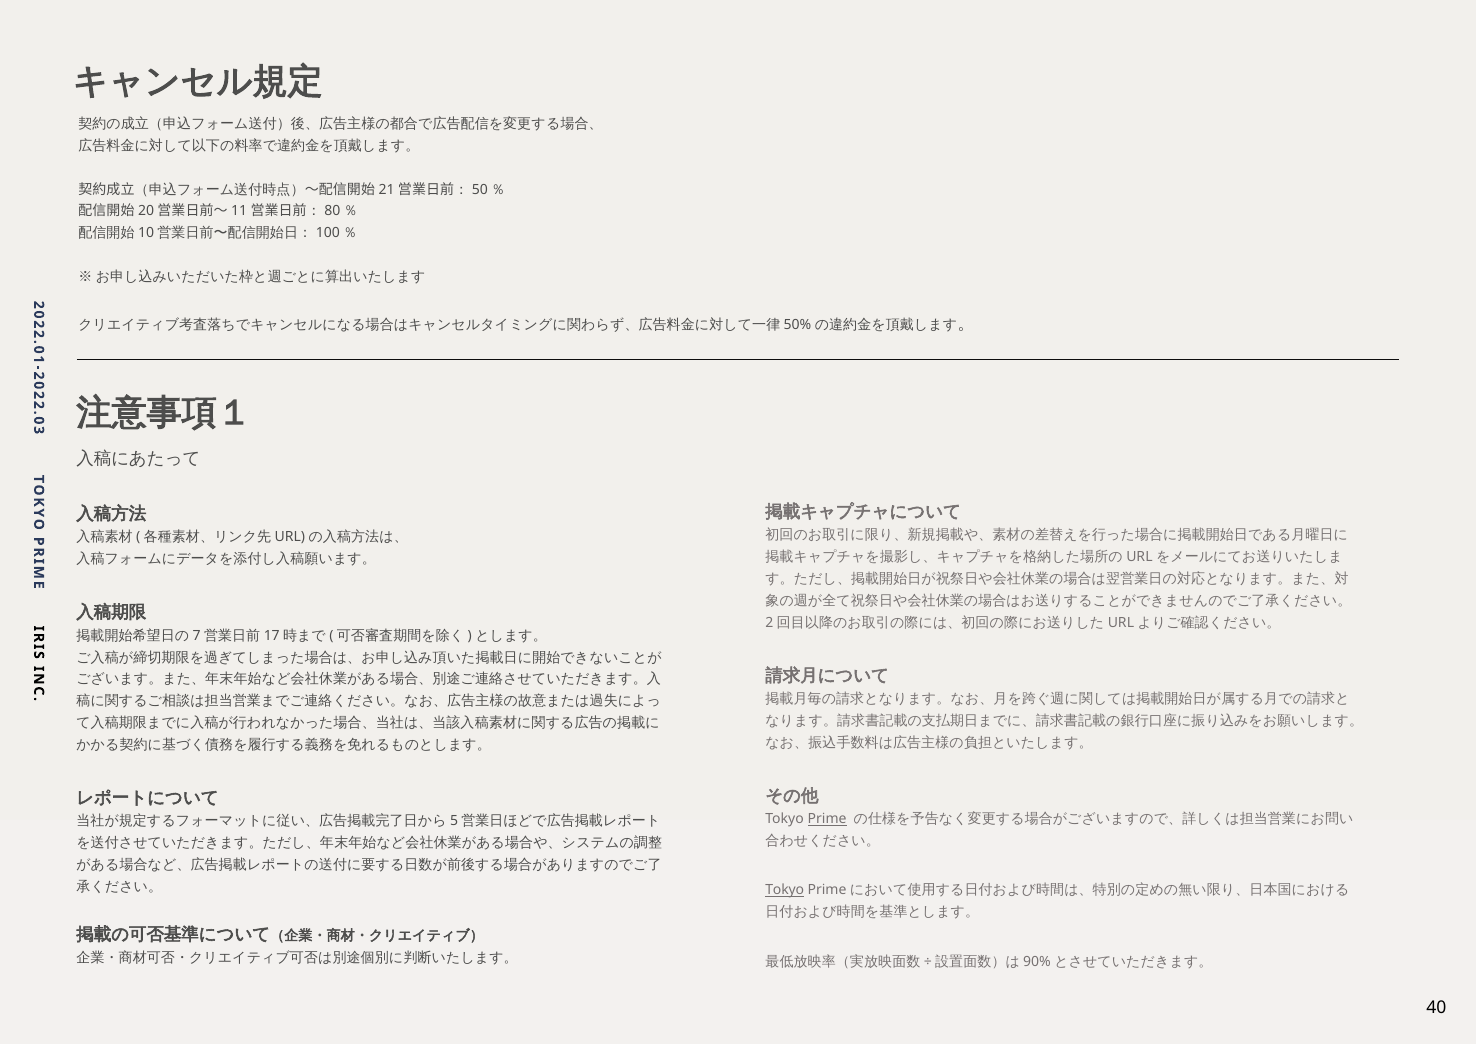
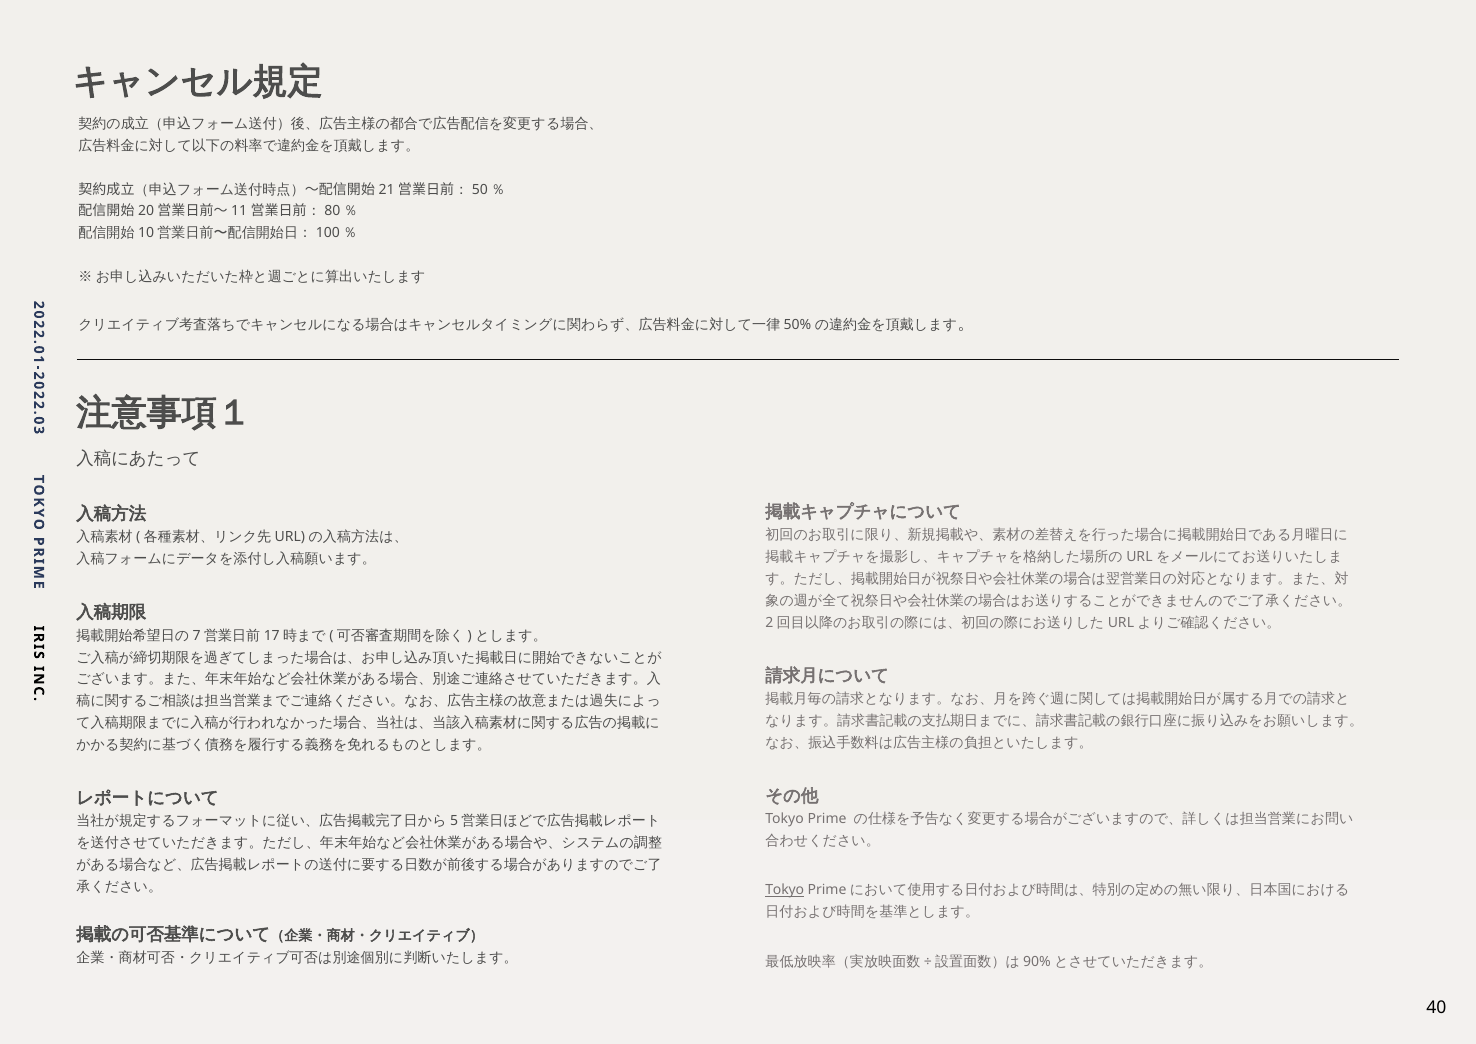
Prime underline: present -> none
